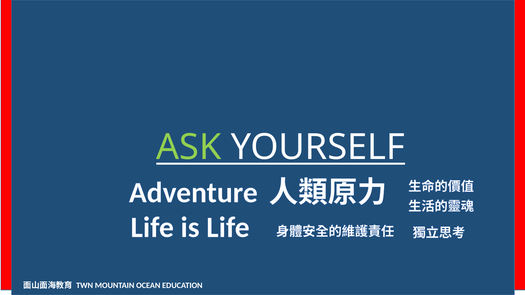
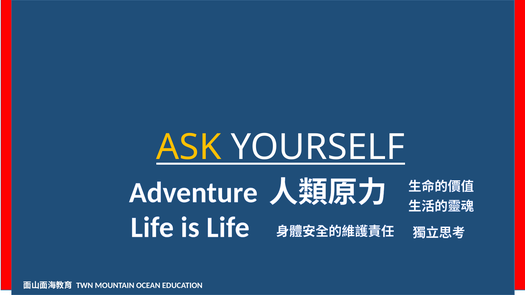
ASK colour: light green -> yellow
